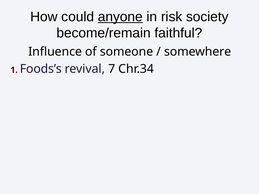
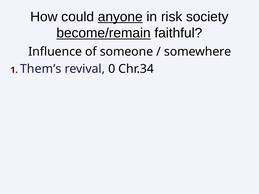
become/remain underline: none -> present
Foods’s: Foods’s -> Them’s
7: 7 -> 0
